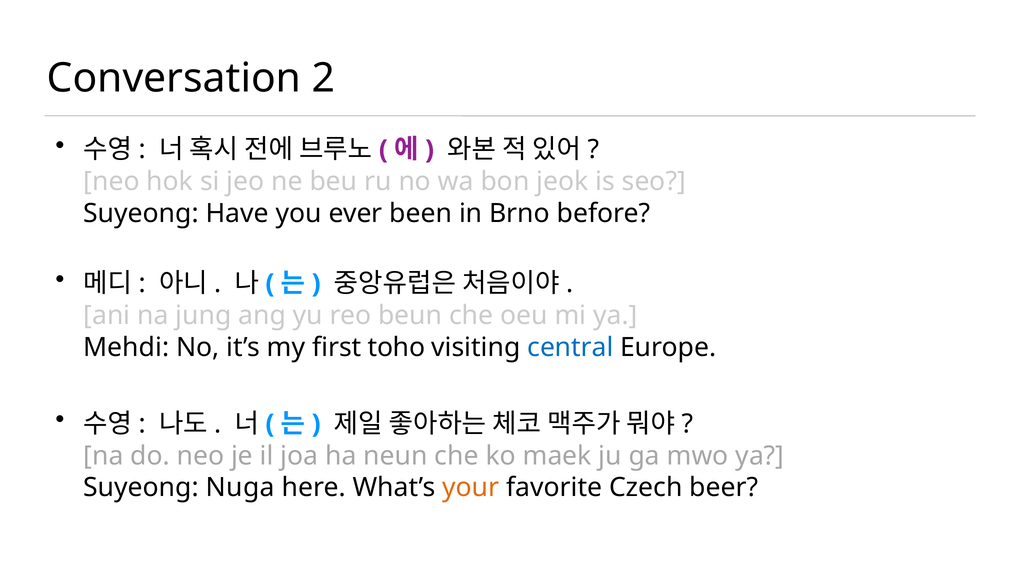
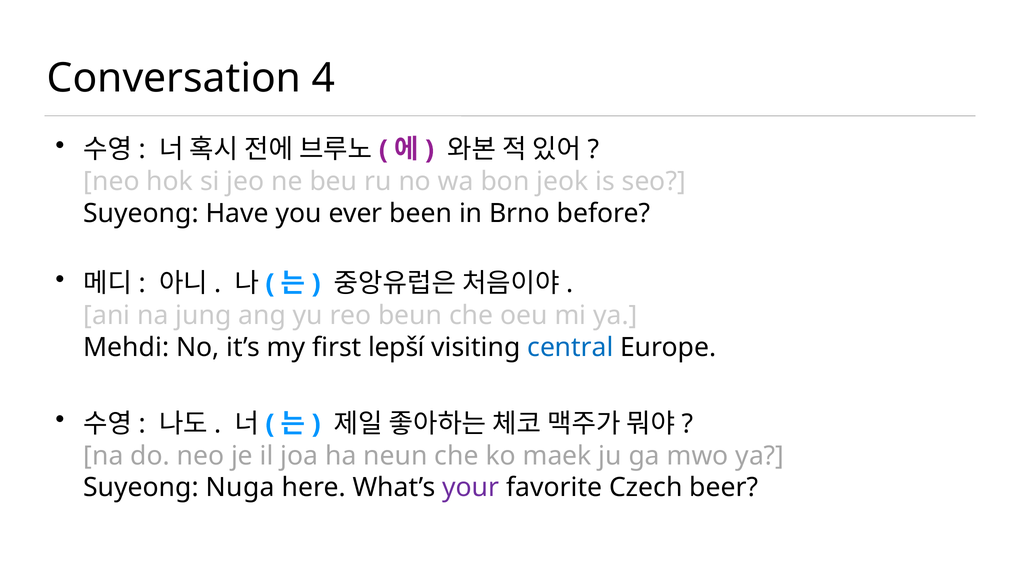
2: 2 -> 4
toho: toho -> lepší
your colour: orange -> purple
